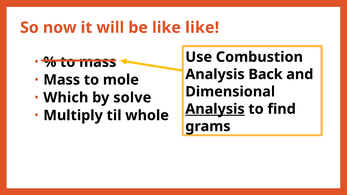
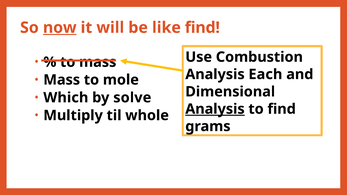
now underline: none -> present
like like: like -> find
Back: Back -> Each
